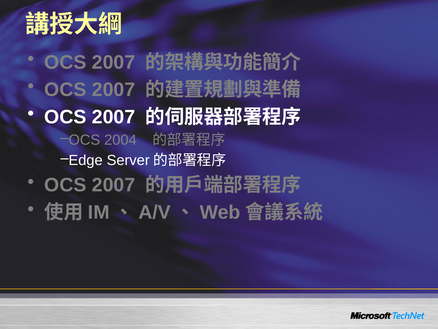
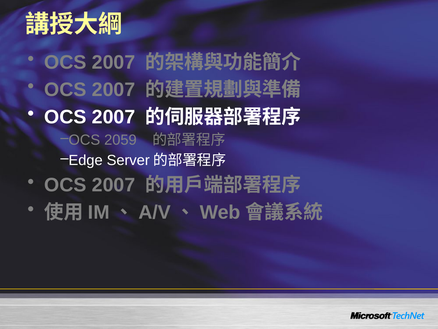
2004: 2004 -> 2059
